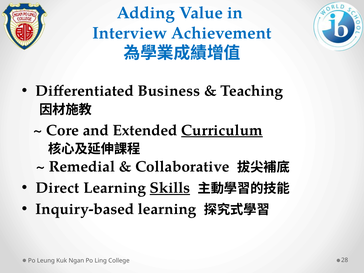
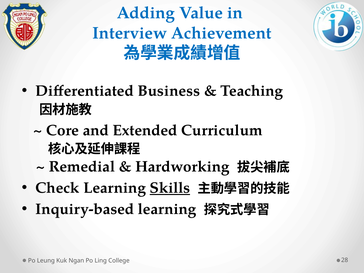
Curriculum underline: present -> none
Collaborative: Collaborative -> Hardworking
Direct: Direct -> Check
